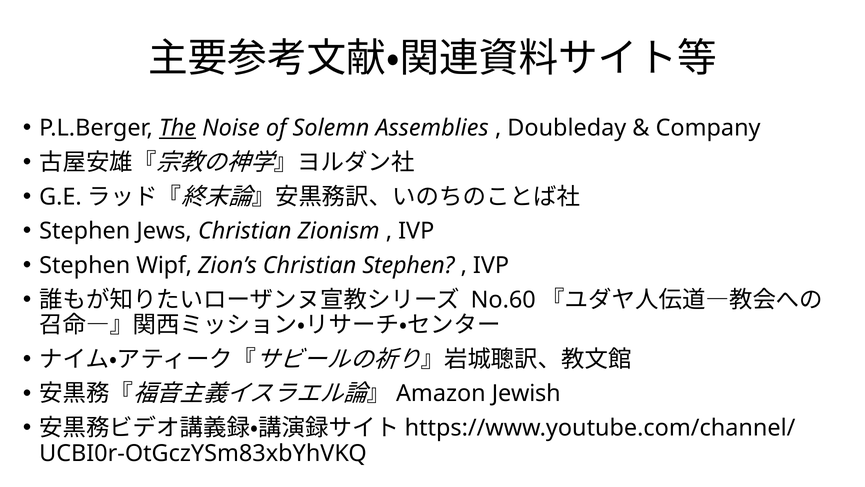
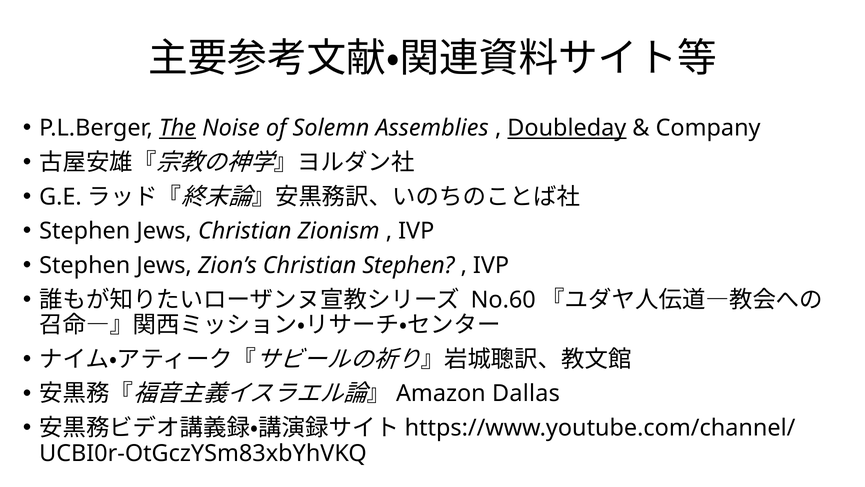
Doubleday underline: none -> present
Wipf at (164, 265): Wipf -> Jews
Jewish: Jewish -> Dallas
